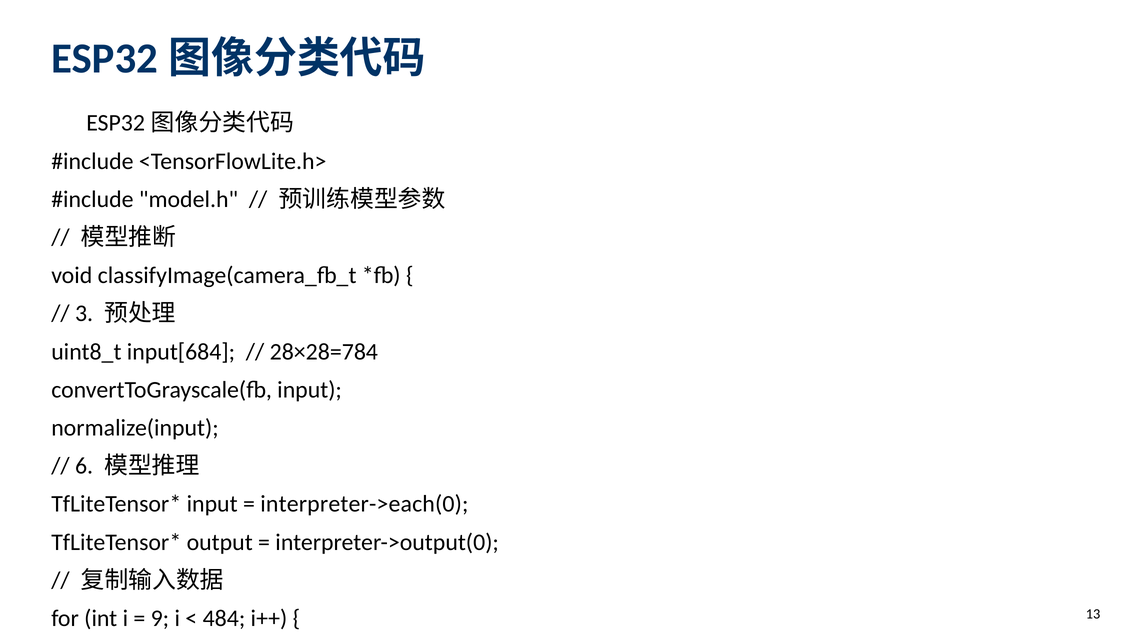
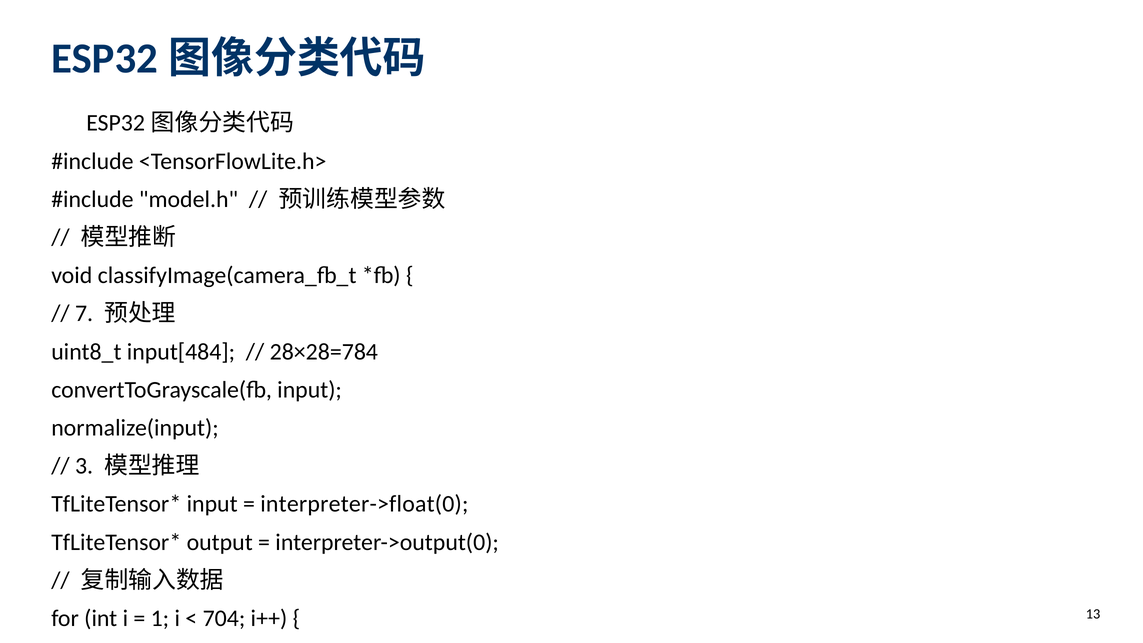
3 at (84, 314): 3 -> 7
input[684: input[684 -> input[484
6 at (84, 466): 6 -> 3
interpreter->each(0: interpreter->each(0 -> interpreter->float(0
9: 9 -> 1
484: 484 -> 704
